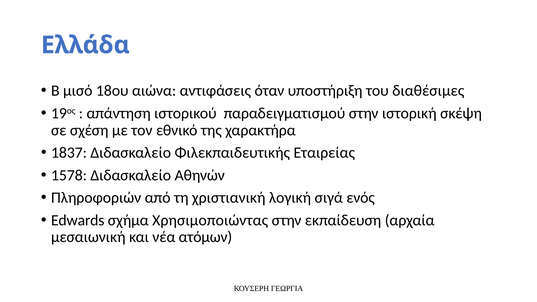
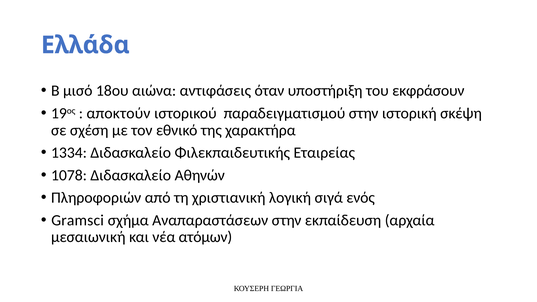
διαθέσιμες: διαθέσιμες -> εκφράσουν
απάντηση: απάντηση -> αποκτούν
1837: 1837 -> 1334
1578: 1578 -> 1078
Edwards: Edwards -> Gramsci
Χρησιμοποιώντας: Χρησιμοποιώντας -> Αναπαραστάσεων
